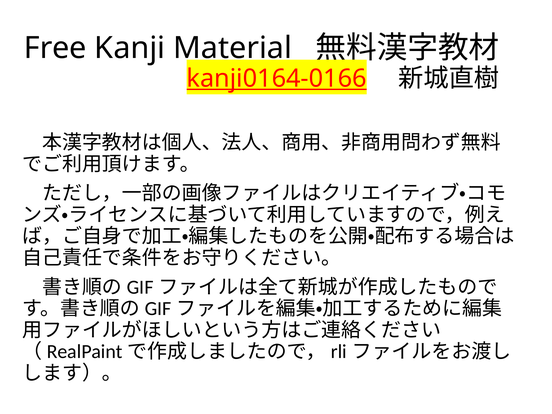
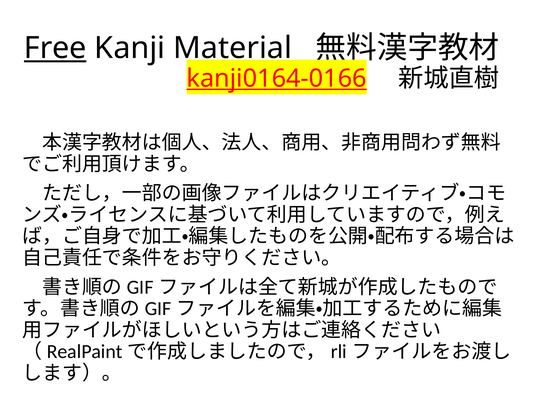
Free underline: none -> present
